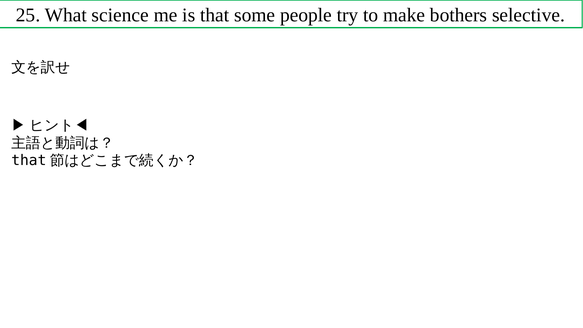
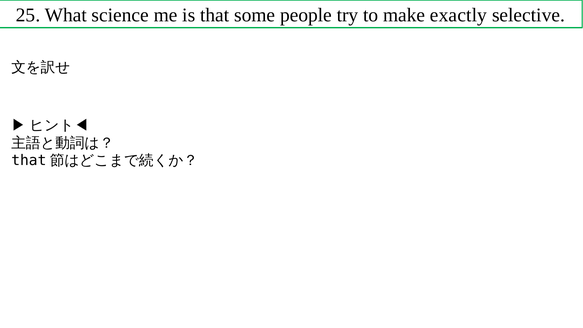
bothers: bothers -> exactly
